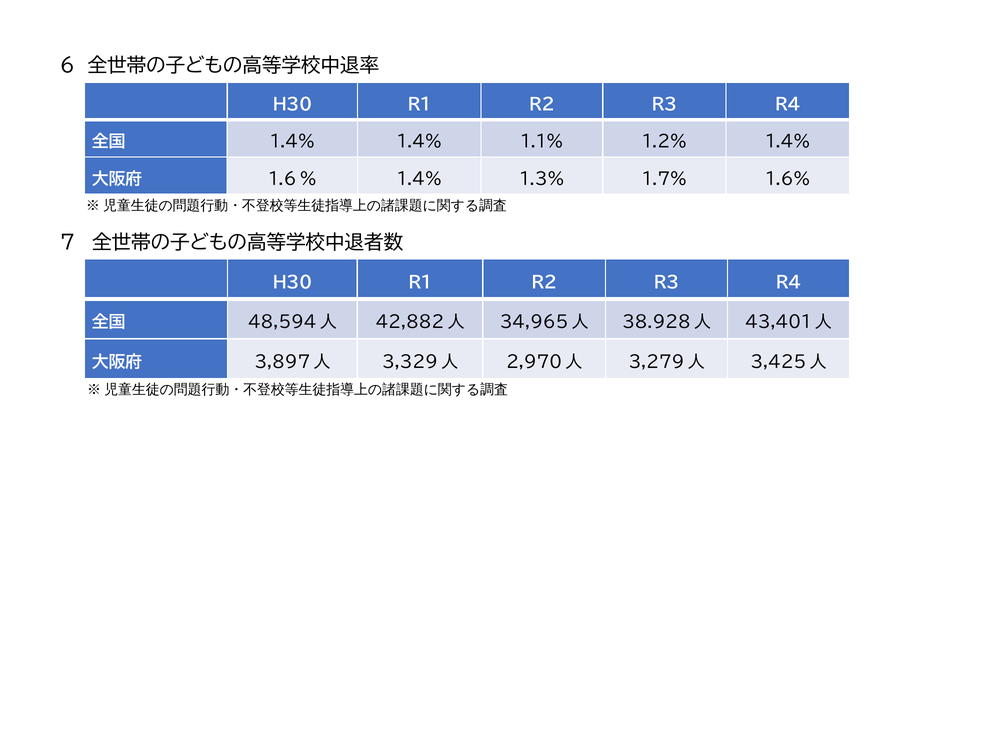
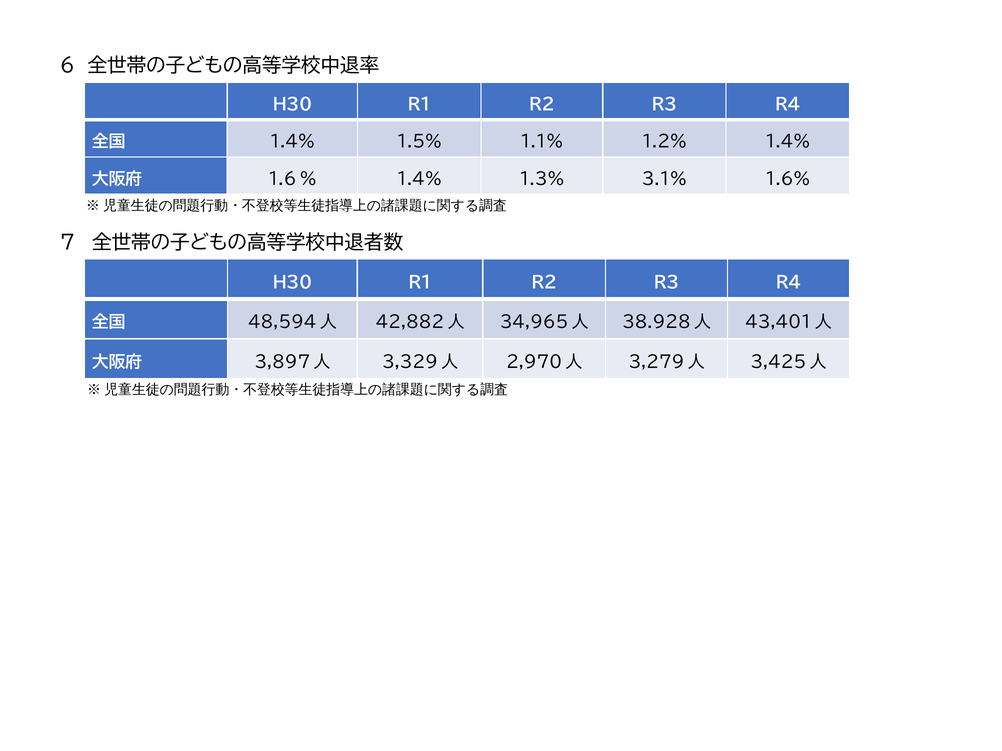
1.4% 1.4%: 1.4% -> 1.5%
1.7%: 1.7% -> 3.1%
